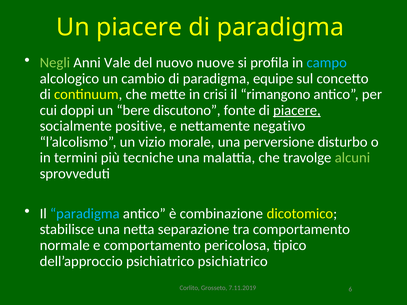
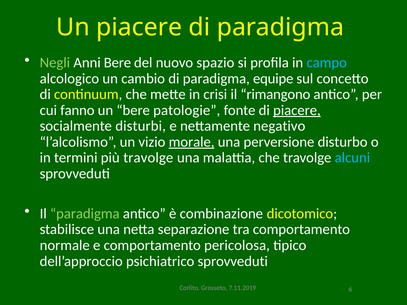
Anni Vale: Vale -> Bere
nuove: nuove -> spazio
doppi: doppi -> fanno
discutono: discutono -> patologie
positive: positive -> disturbi
morale underline: none -> present
più tecniche: tecniche -> travolge
alcuni colour: light green -> light blue
paradigma at (85, 214) colour: light blue -> light green
psichiatrico psichiatrico: psichiatrico -> sprovveduti
